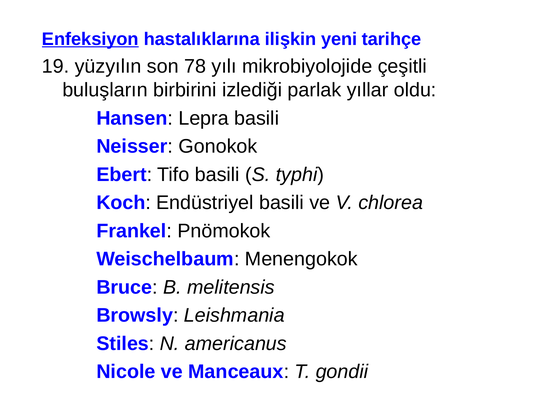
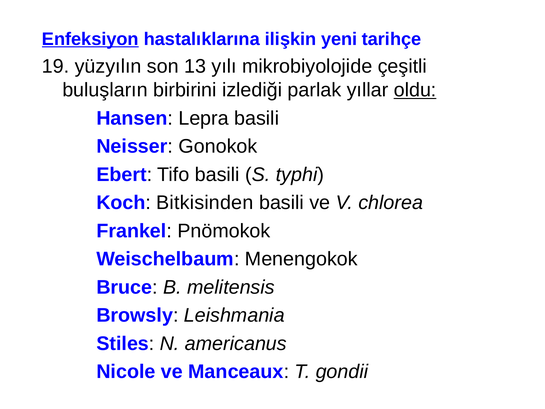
78: 78 -> 13
oldu underline: none -> present
Endüstriyel: Endüstriyel -> Bitkisinden
